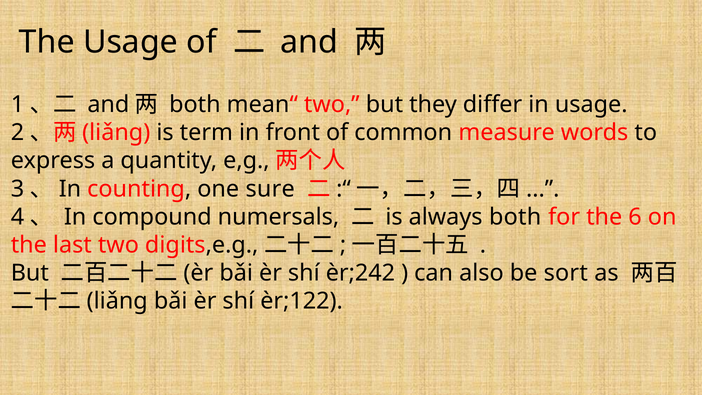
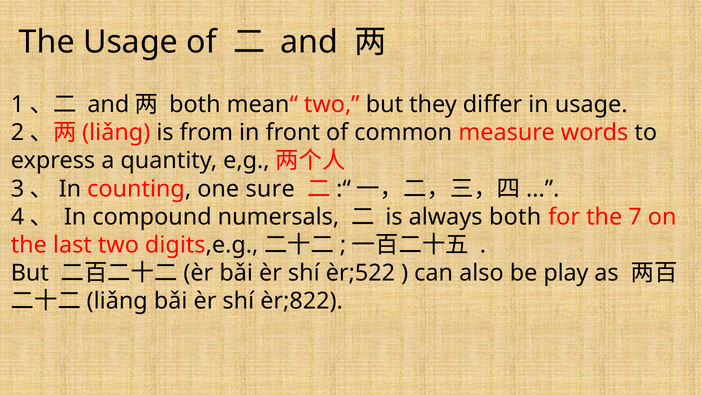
term: term -> from
6: 6 -> 7
èr;242: èr;242 -> èr;522
sort: sort -> play
èr;122: èr;122 -> èr;822
